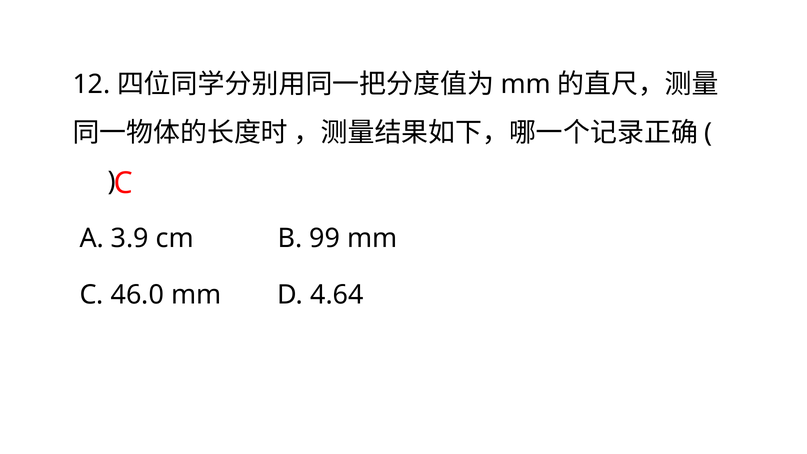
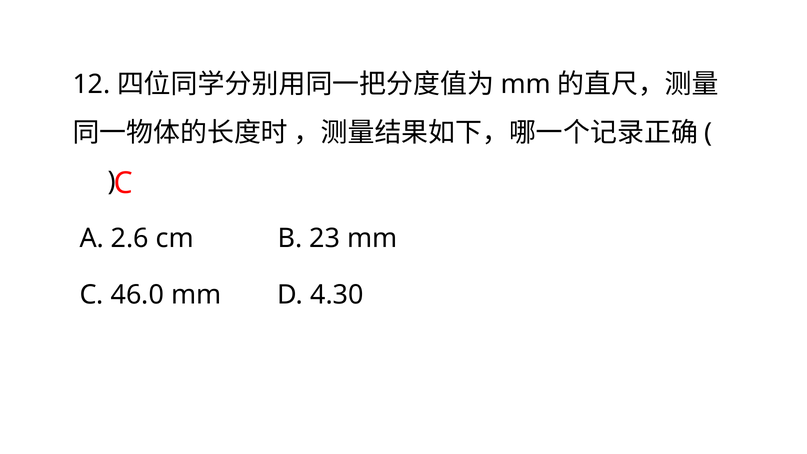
3.9: 3.9 -> 2.6
99: 99 -> 23
4.64: 4.64 -> 4.30
